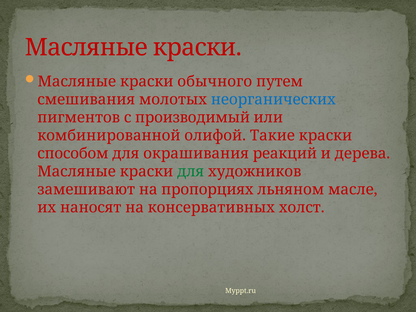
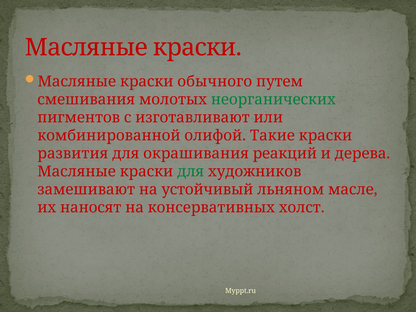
неорганических colour: blue -> green
производимый: производимый -> изготавливают
способом: способом -> развития
пропорциях: пропорциях -> устойчивый
